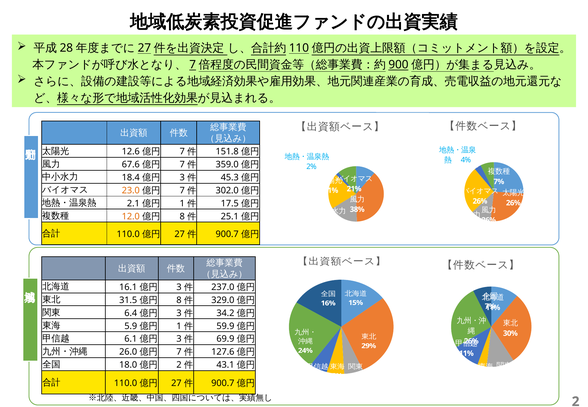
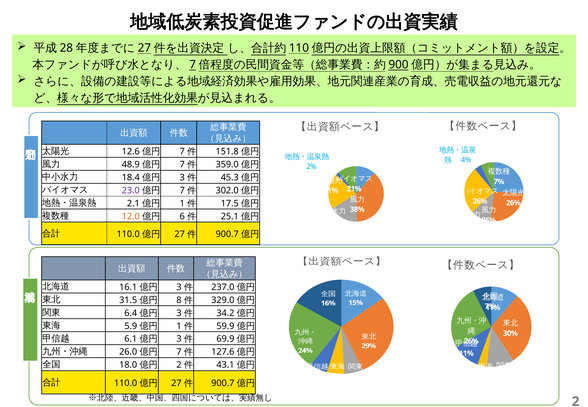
67.6: 67.6 -> 48.9
23.0 colour: orange -> purple
8 at (182, 216): 8 -> 6
